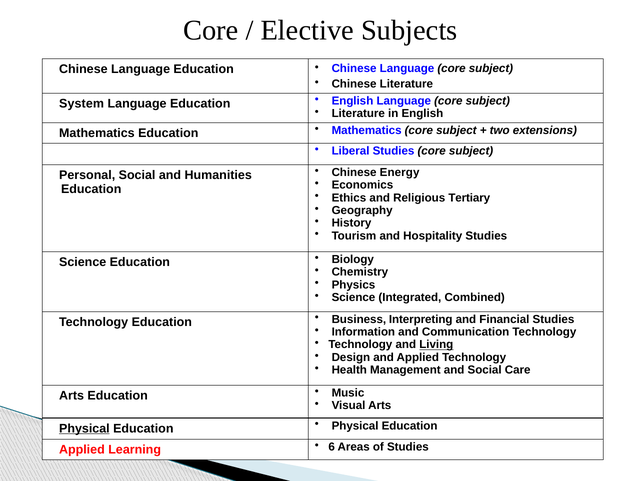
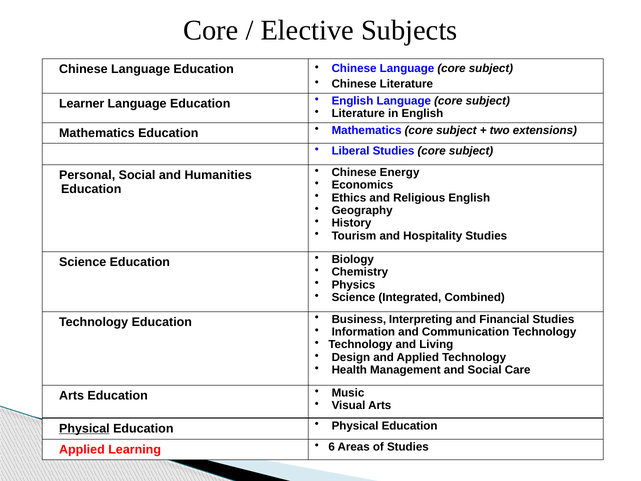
System: System -> Learner
Religious Tertiary: Tertiary -> English
Living underline: present -> none
